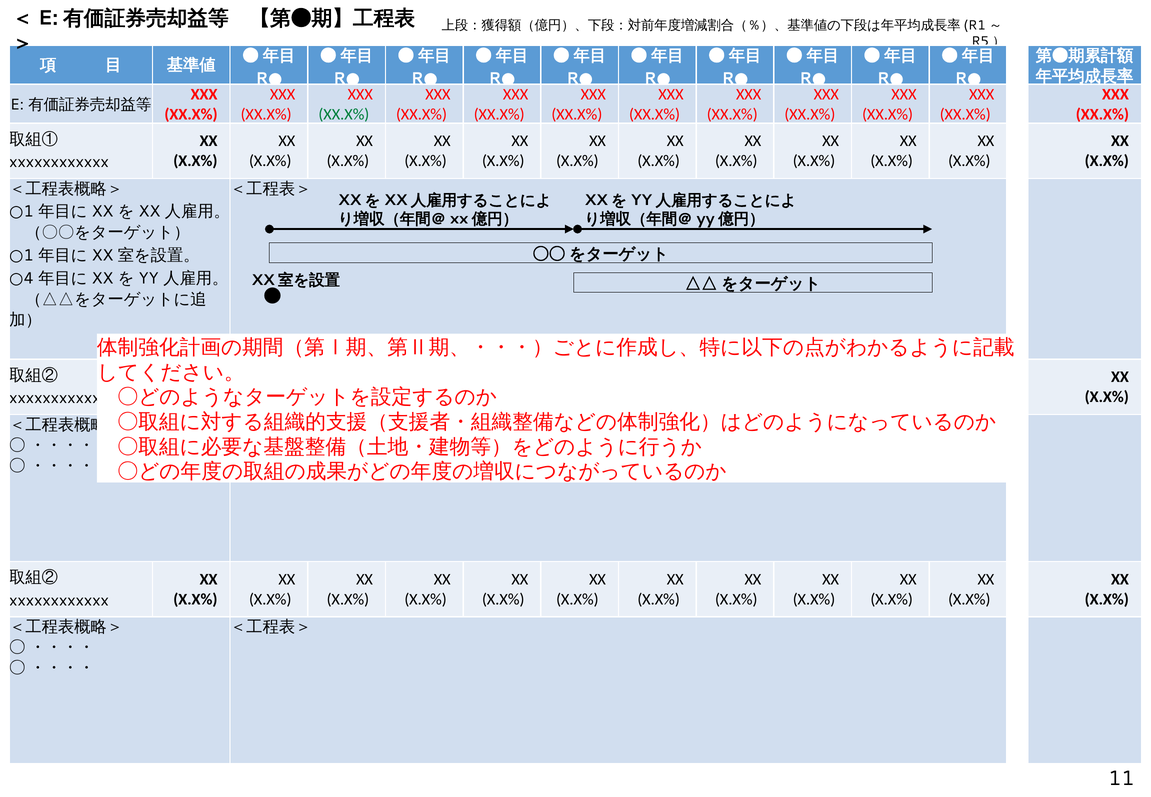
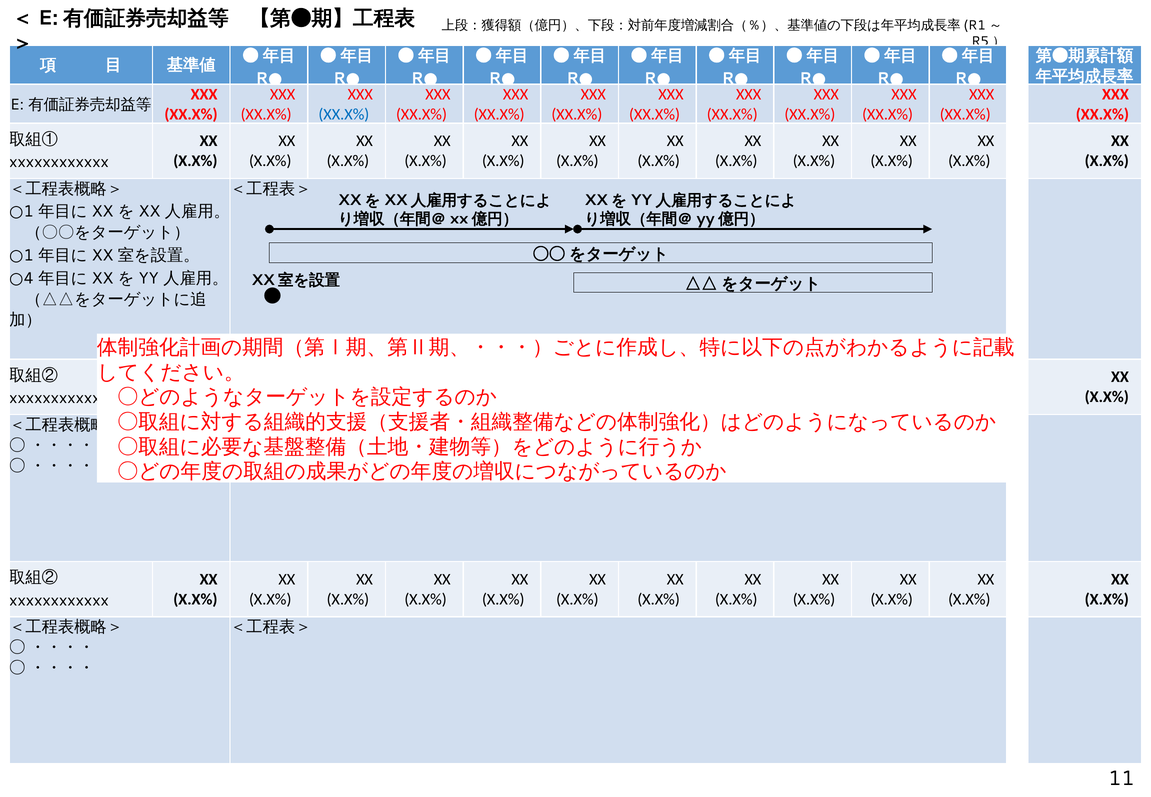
XX.X% at (344, 114) colour: green -> blue
